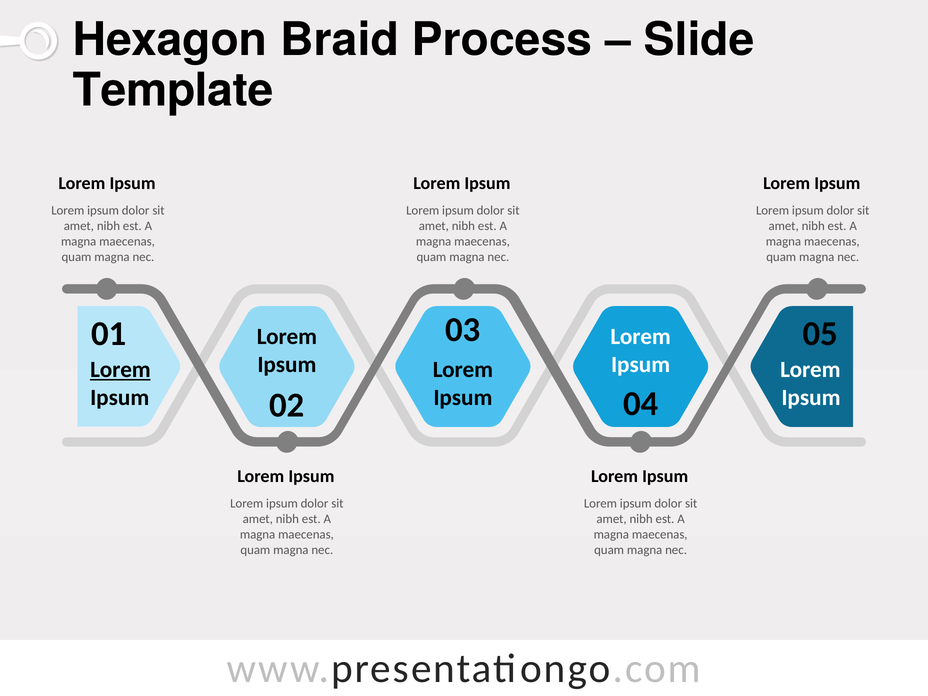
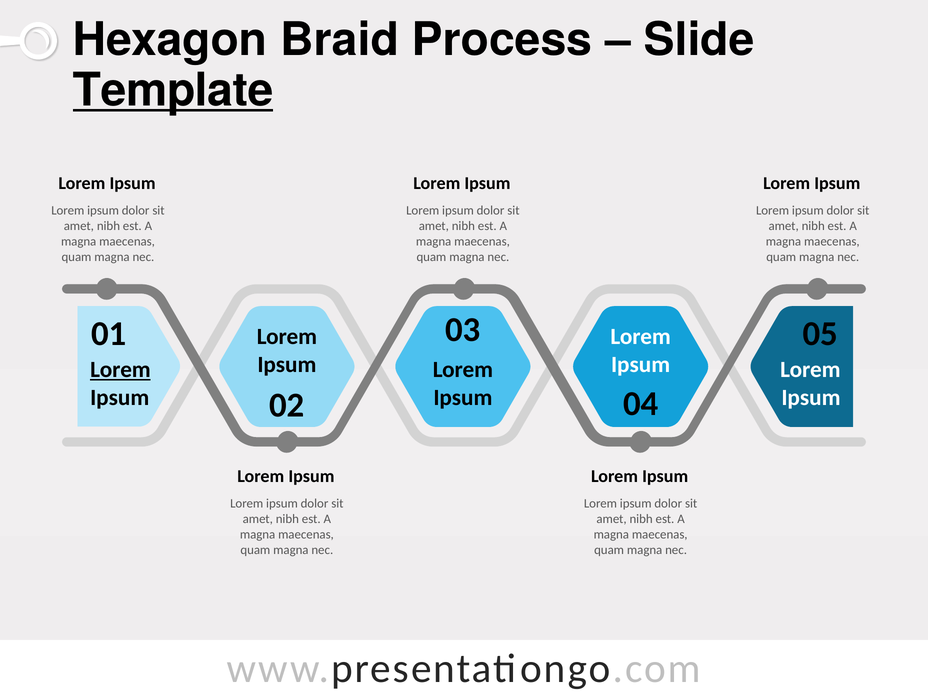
Template underline: none -> present
